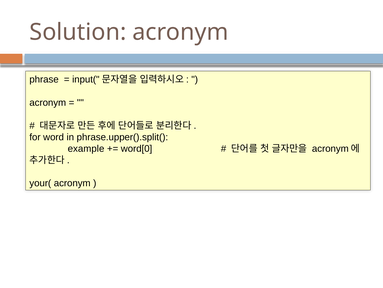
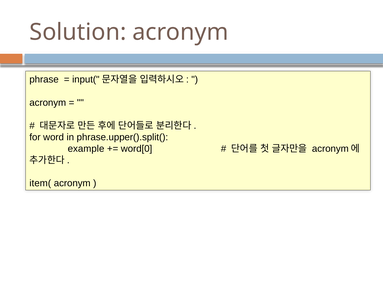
your(: your( -> item(
